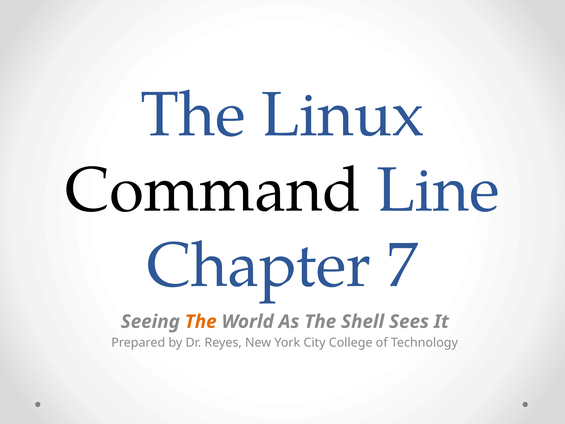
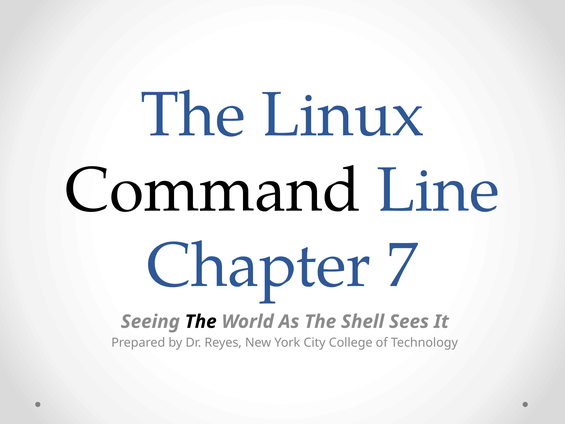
The at (201, 321) colour: orange -> black
